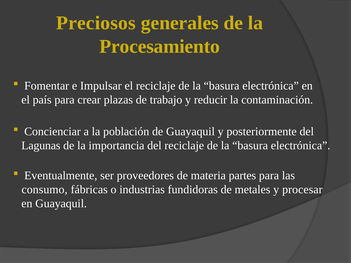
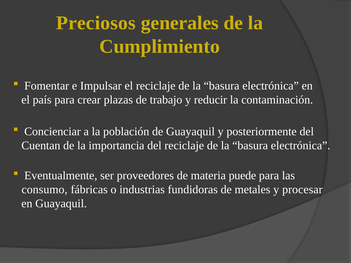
Procesamiento: Procesamiento -> Cumplimiento
Lagunas: Lagunas -> Cuentan
partes: partes -> puede
